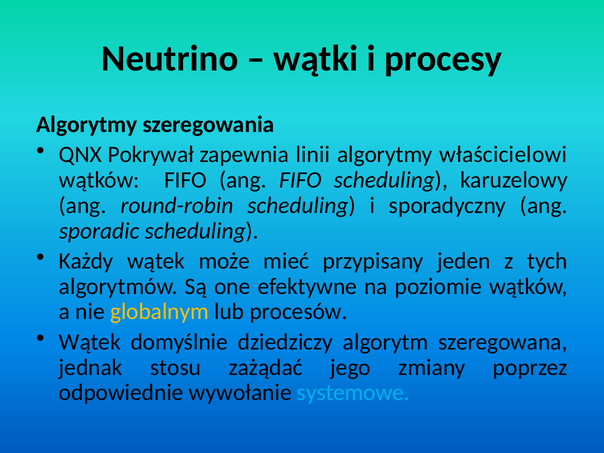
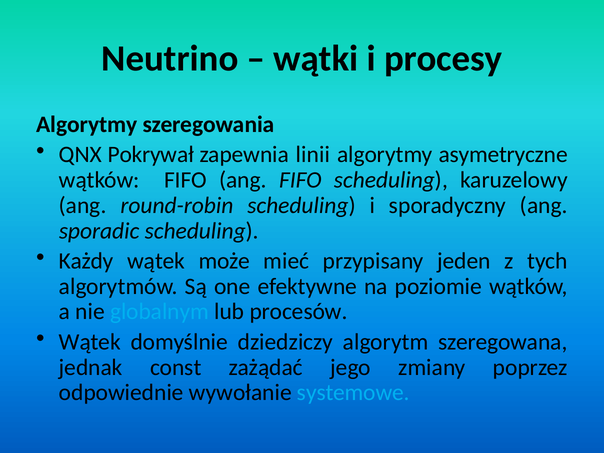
właścicielowi: właścicielowi -> asymetryczne
globalnym colour: yellow -> light blue
stosu: stosu -> const
